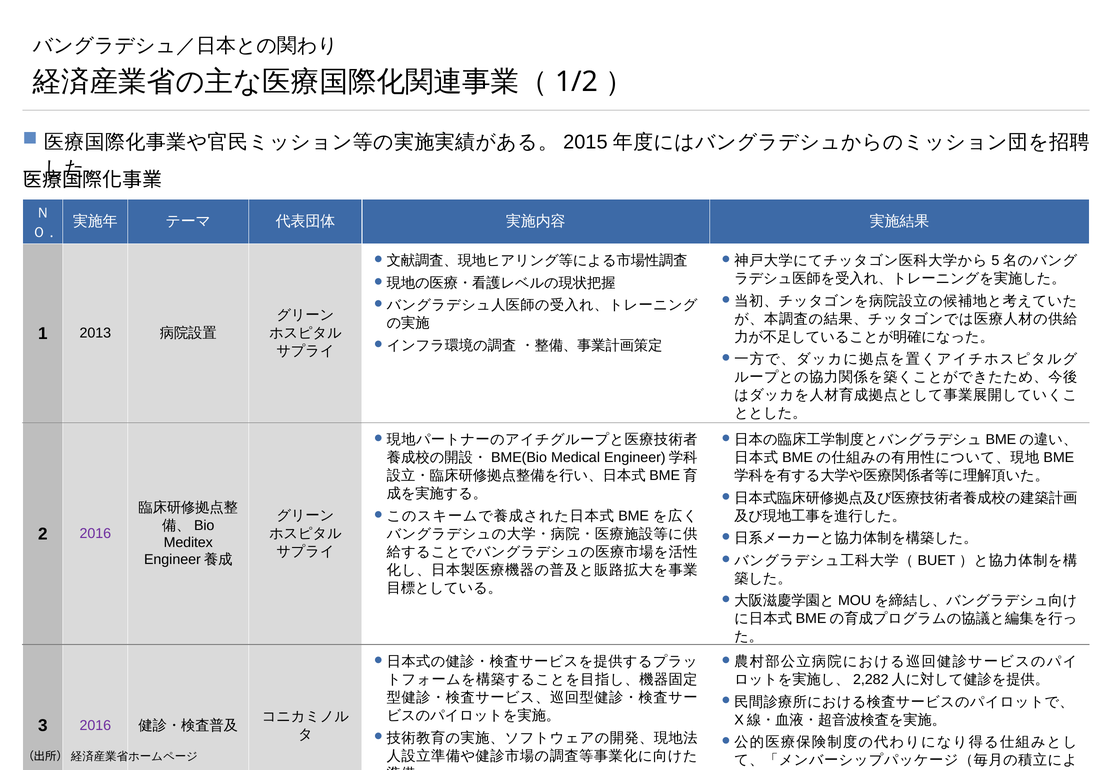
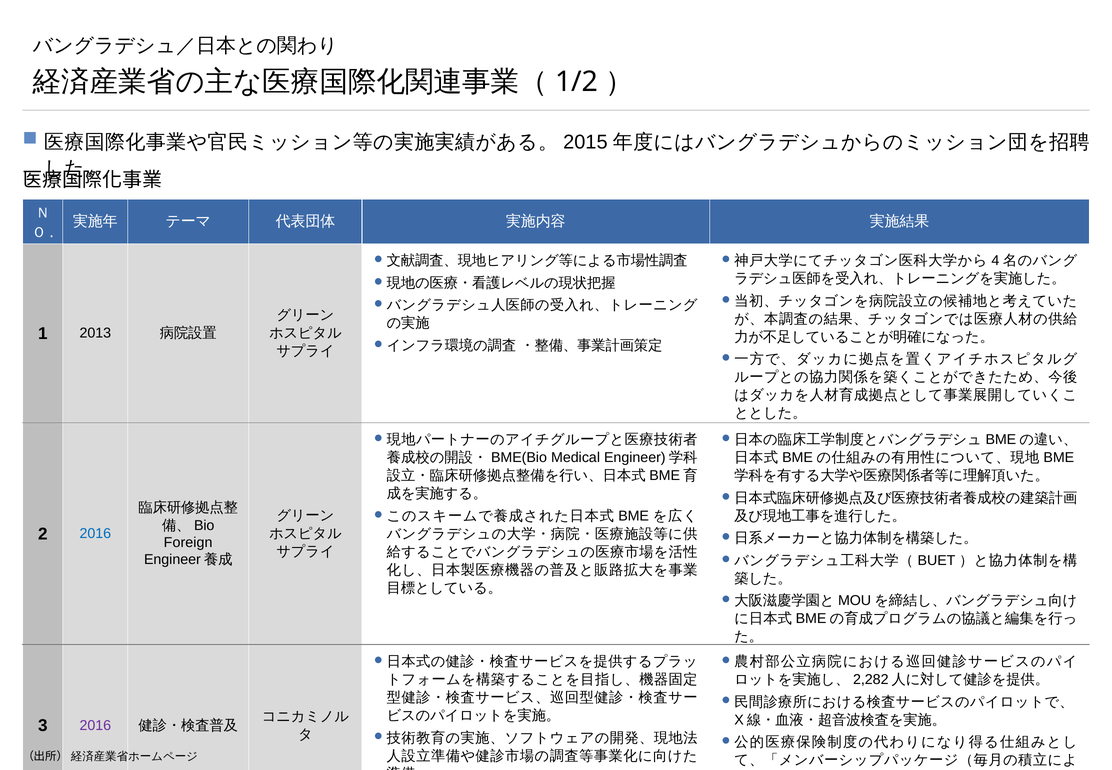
5: 5 -> 4
2016 at (95, 534) colour: purple -> blue
Meditex: Meditex -> Foreign
